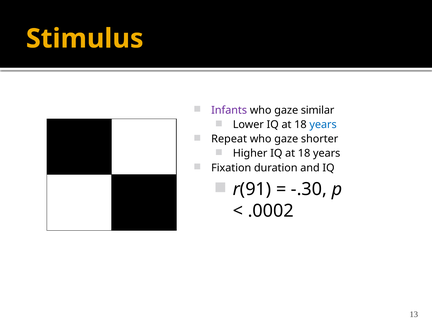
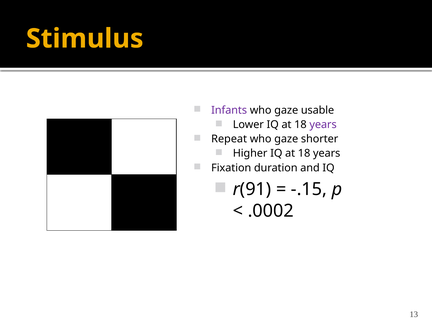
similar: similar -> usable
years at (323, 125) colour: blue -> purple
-.30: -.30 -> -.15
